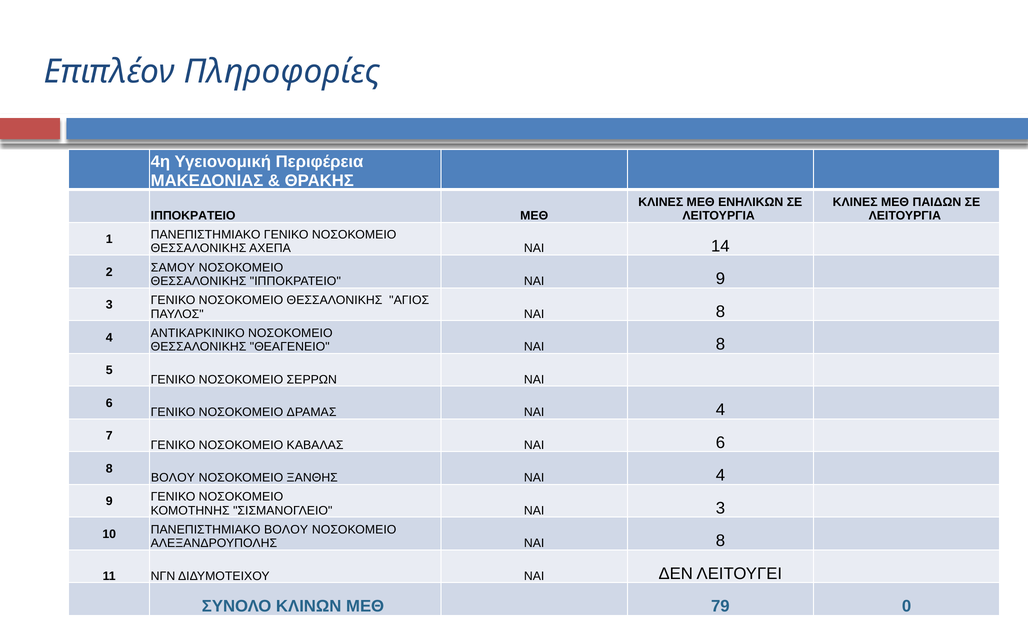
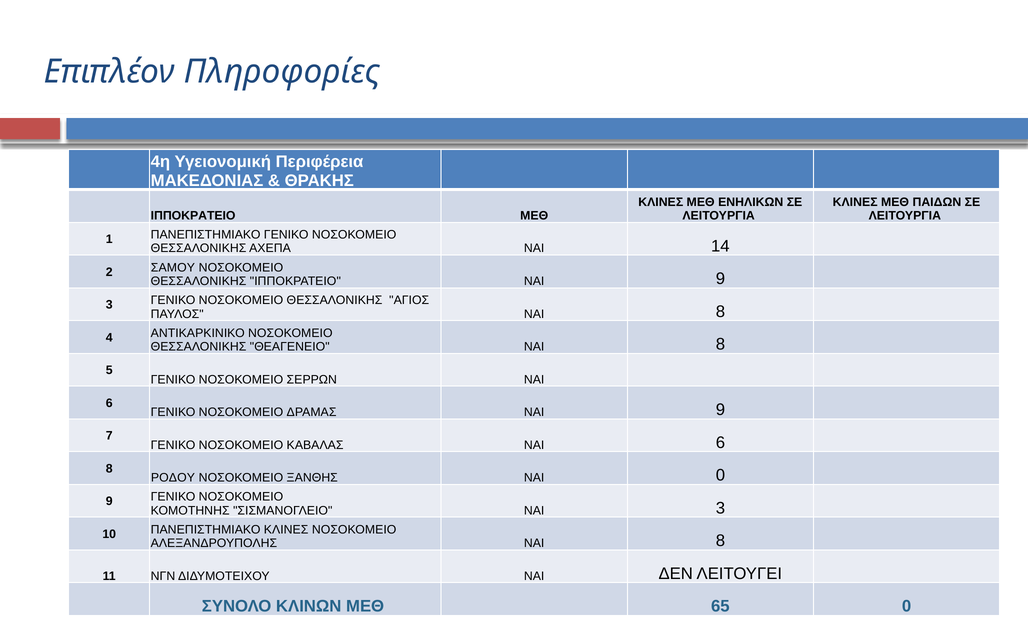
ΔΡΑΜΑΣ ΝΑΙ 4: 4 -> 9
ΒΟΛΟΥ at (173, 477): ΒΟΛΟΥ -> ΡΟΔΟΥ
ΞΑΝΘΗΣ ΝΑΙ 4: 4 -> 0
ΠΑΝΕΠΙΣΤΗΜΙΑΚΟ ΒΟΛΟΥ: ΒΟΛΟΥ -> ΚΛΙΝΕΣ
79: 79 -> 65
